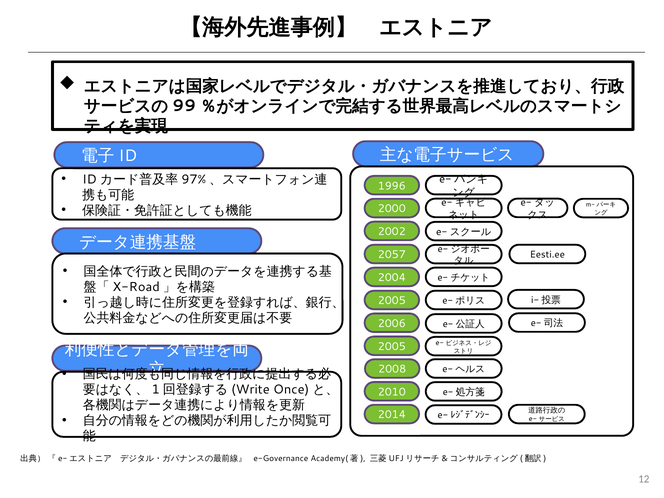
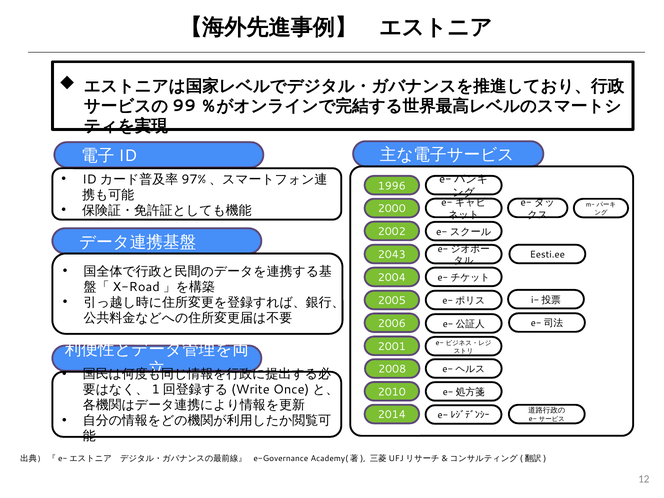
2057: 2057 -> 2043
2005 at (392, 347): 2005 -> 2001
